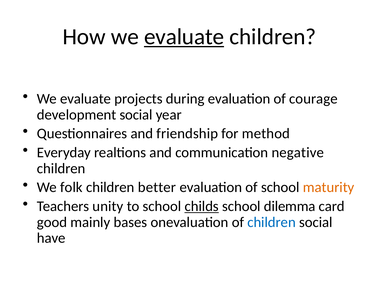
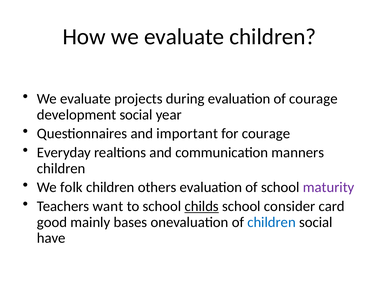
evaluate at (184, 37) underline: present -> none
friendship: friendship -> important
for method: method -> courage
negative: negative -> manners
better: better -> others
maturity colour: orange -> purple
unity: unity -> want
dilemma: dilemma -> consider
